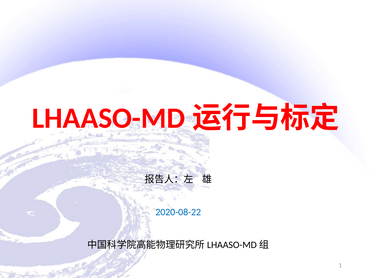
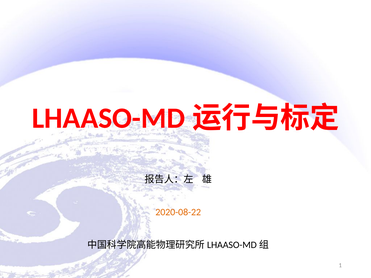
2020-08-22 colour: blue -> orange
